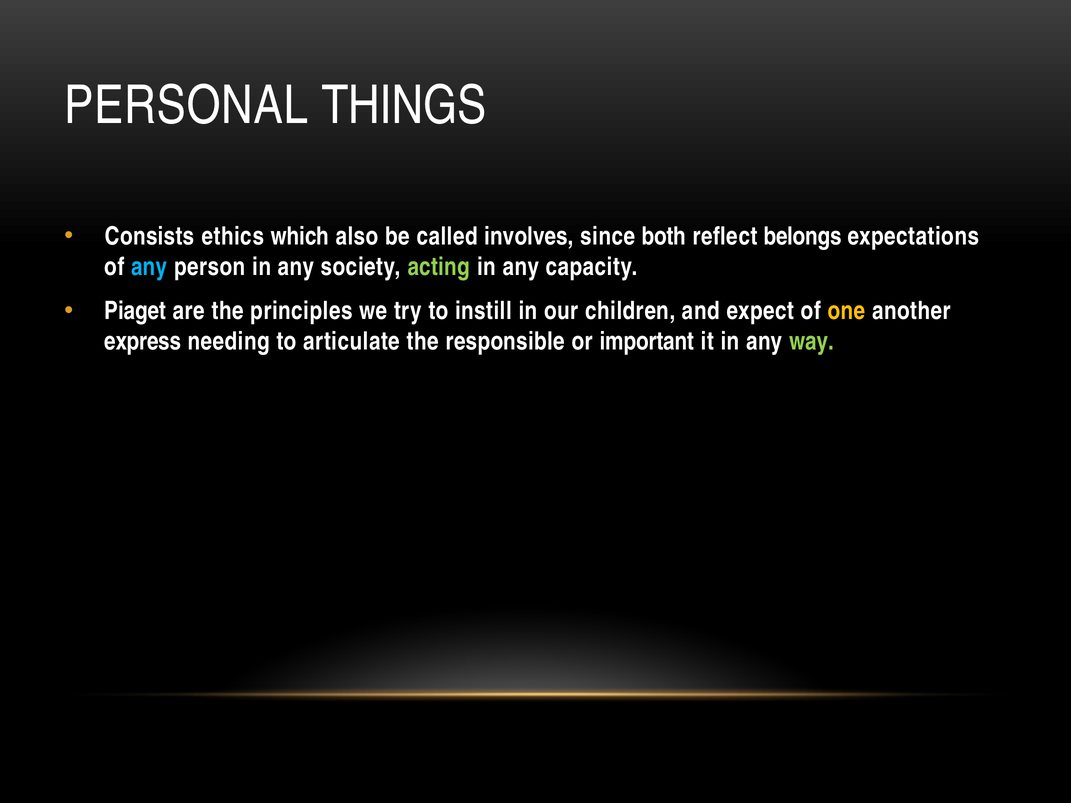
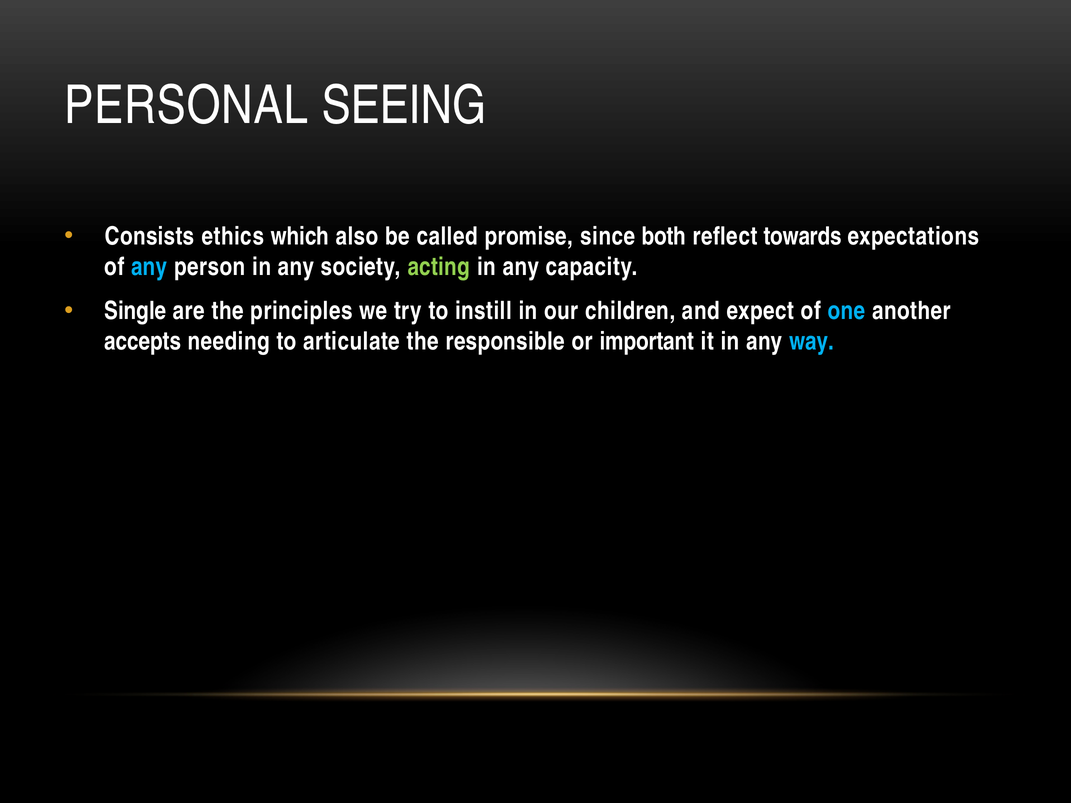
THINGS: THINGS -> SEEING
involves: involves -> promise
belongs: belongs -> towards
Piaget: Piaget -> Single
one colour: yellow -> light blue
express: express -> accepts
way colour: light green -> light blue
